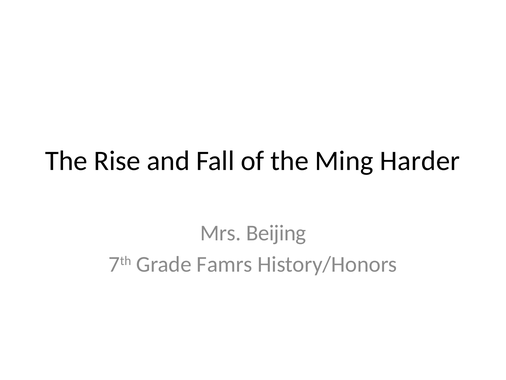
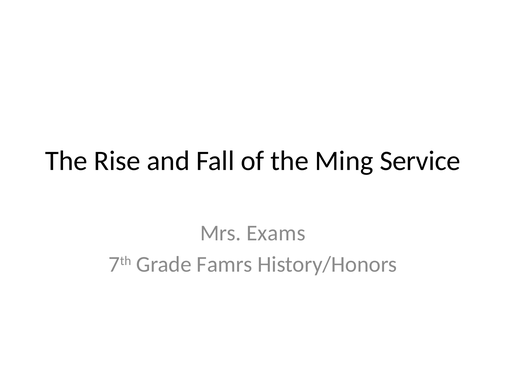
Harder: Harder -> Service
Beijing: Beijing -> Exams
